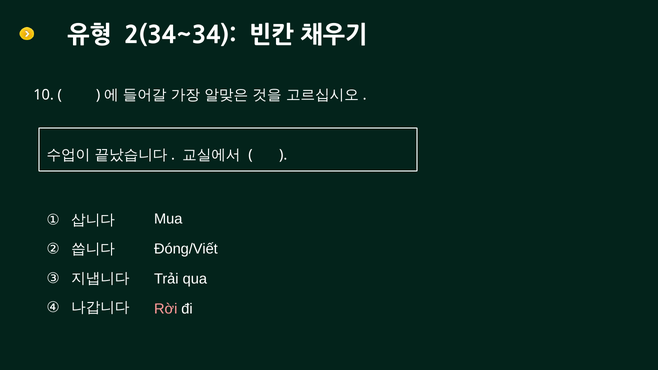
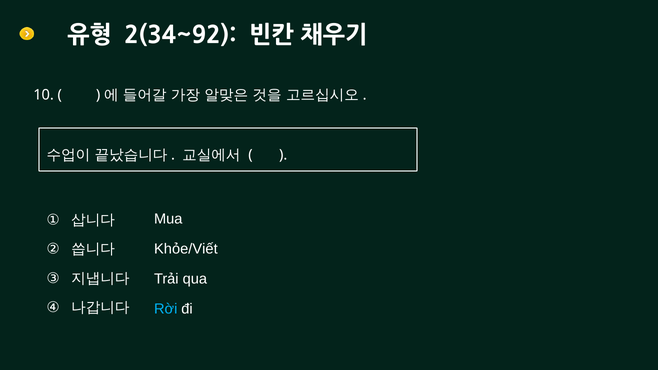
2(34~34: 2(34~34 -> 2(34~92
Đóng/Viết: Đóng/Viết -> Khỏe/Viết
Rời colour: pink -> light blue
